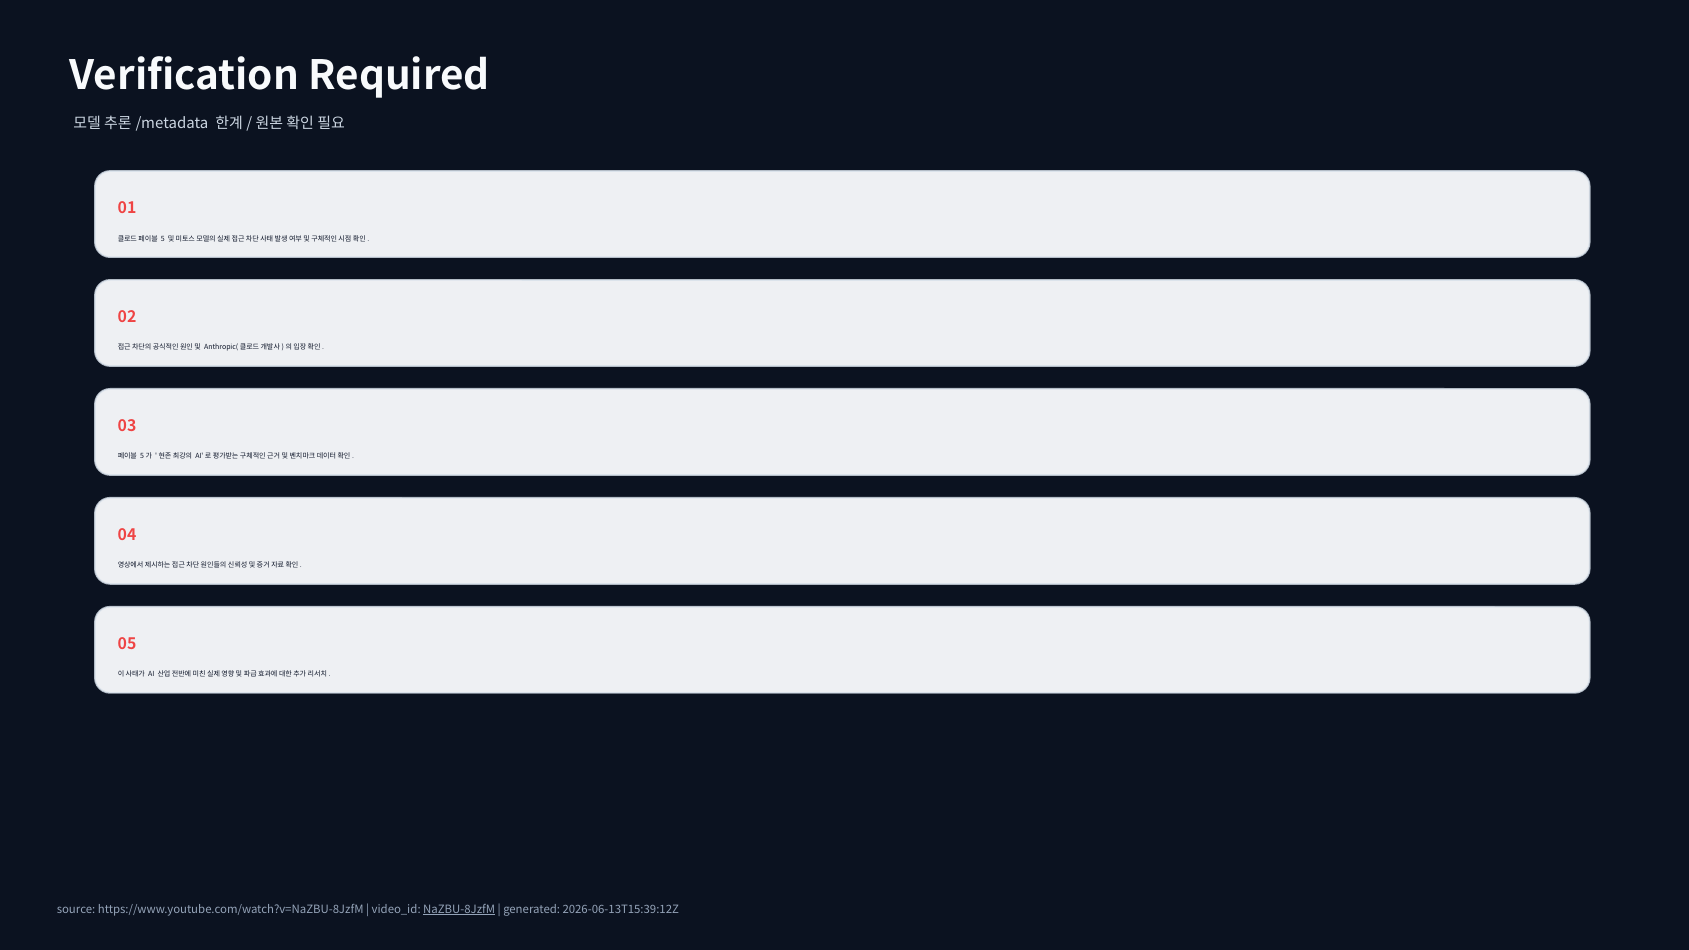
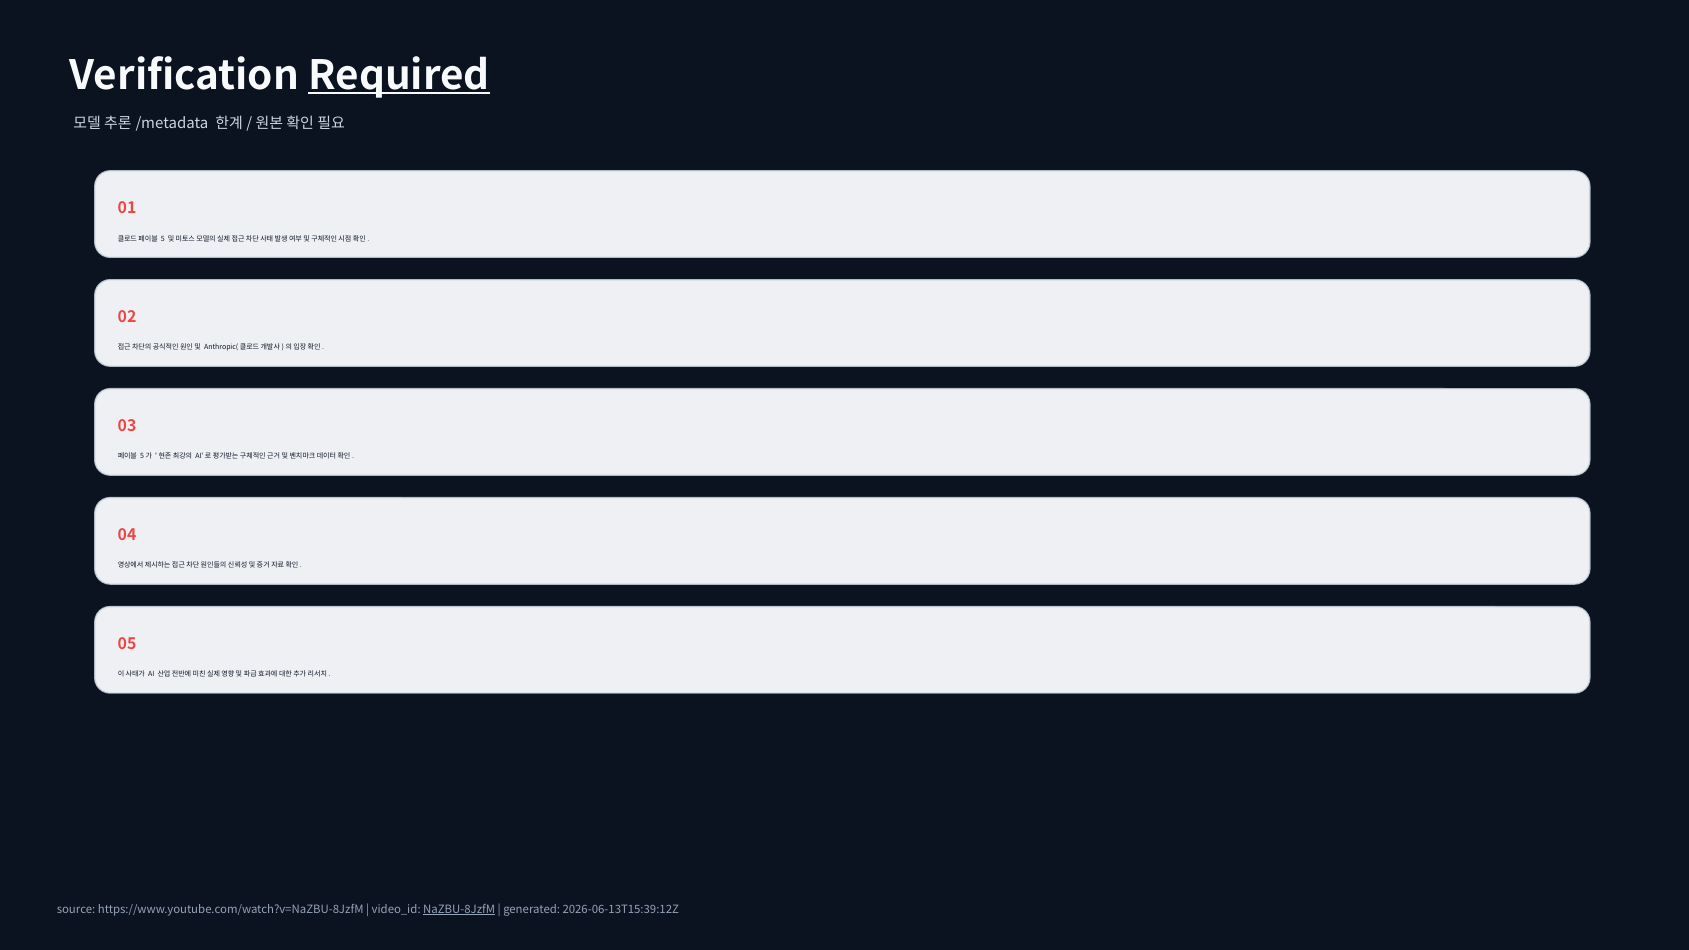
Required underline: none -> present
